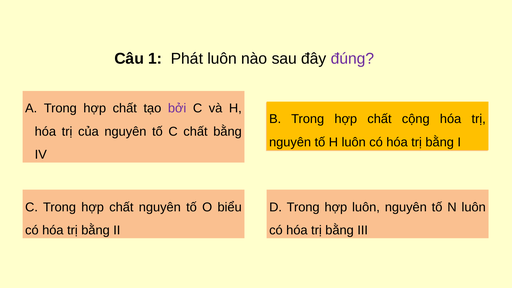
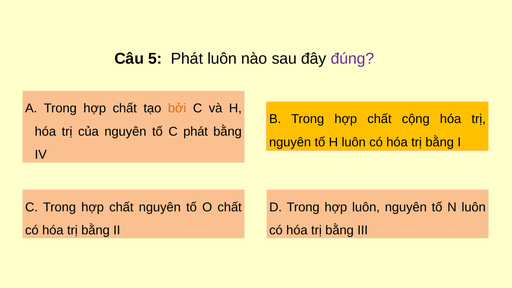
1: 1 -> 5
bởi colour: purple -> orange
C chất: chất -> phát
O biểu: biểu -> chất
